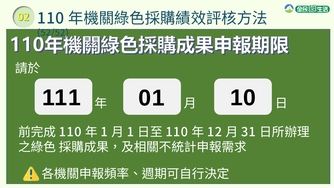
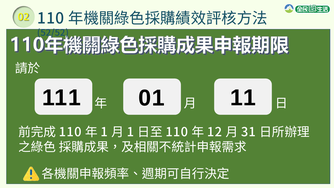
10: 10 -> 11
